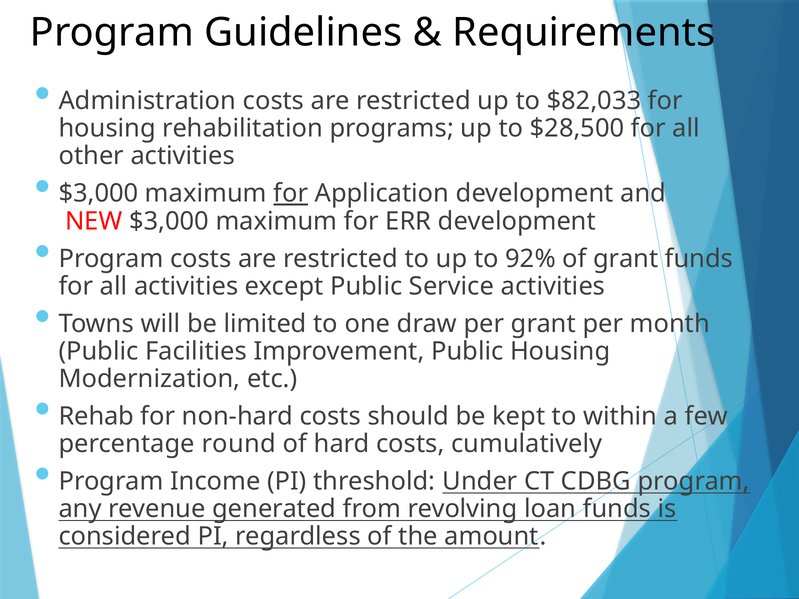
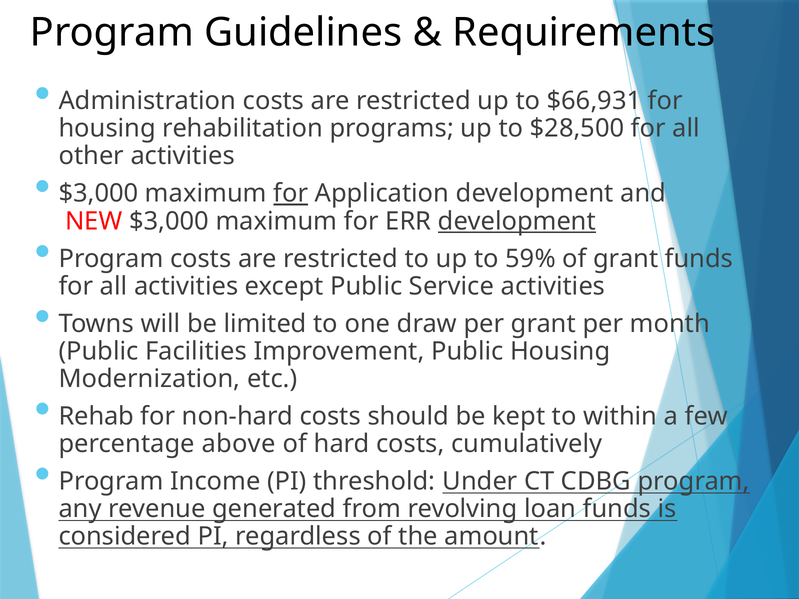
$82,033: $82,033 -> $66,931
development at (517, 221) underline: none -> present
92%: 92% -> 59%
round: round -> above
